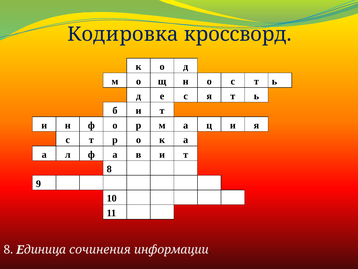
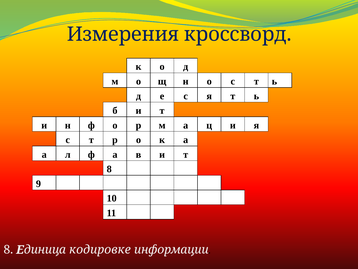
Кодировка: Кодировка -> Измерения
сочинения: сочинения -> кодировке
